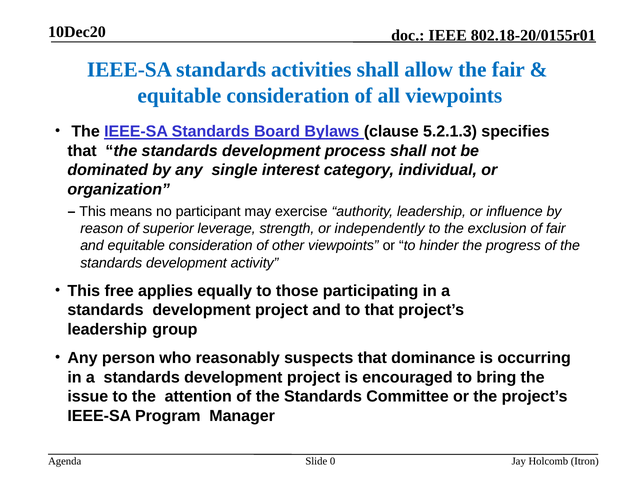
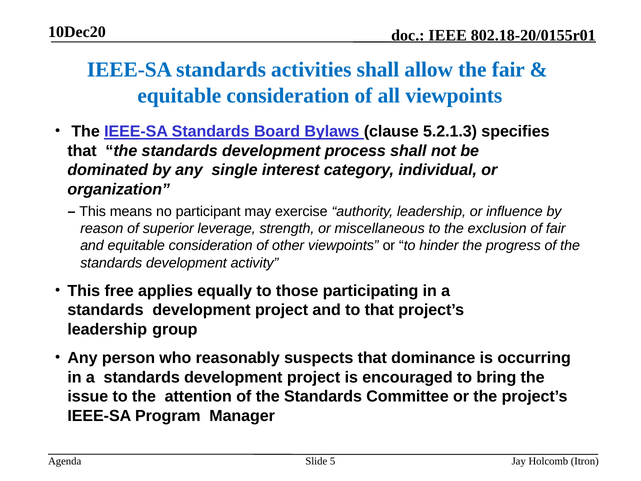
independently: independently -> miscellaneous
0: 0 -> 5
